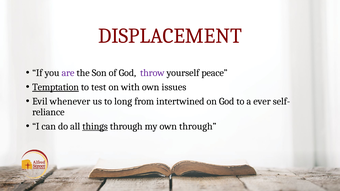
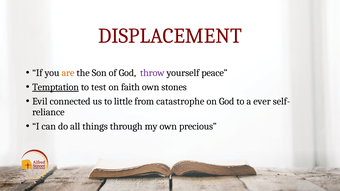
are colour: purple -> orange
with: with -> faith
issues: issues -> stones
whenever: whenever -> connected
long: long -> little
intertwined: intertwined -> catastrophe
things underline: present -> none
own through: through -> precious
